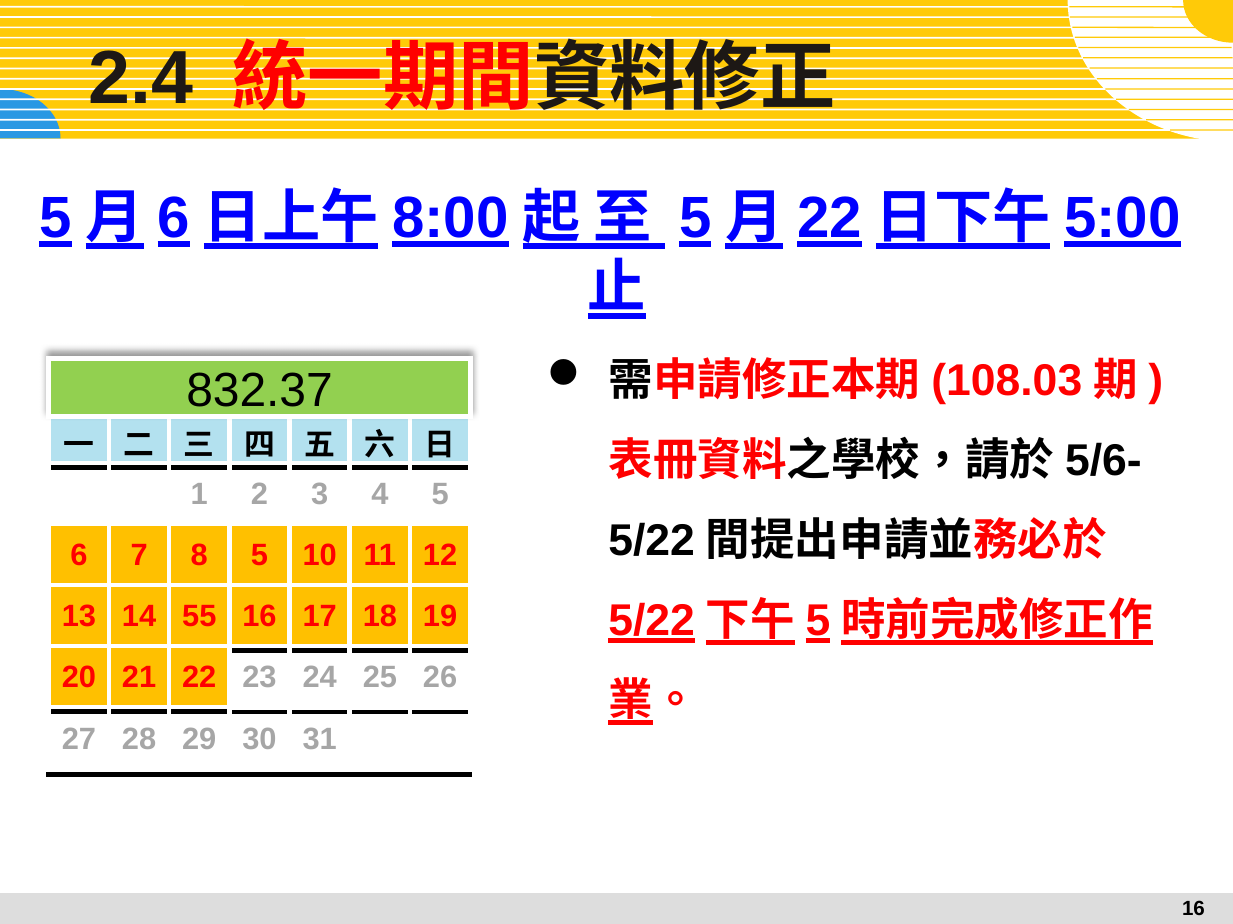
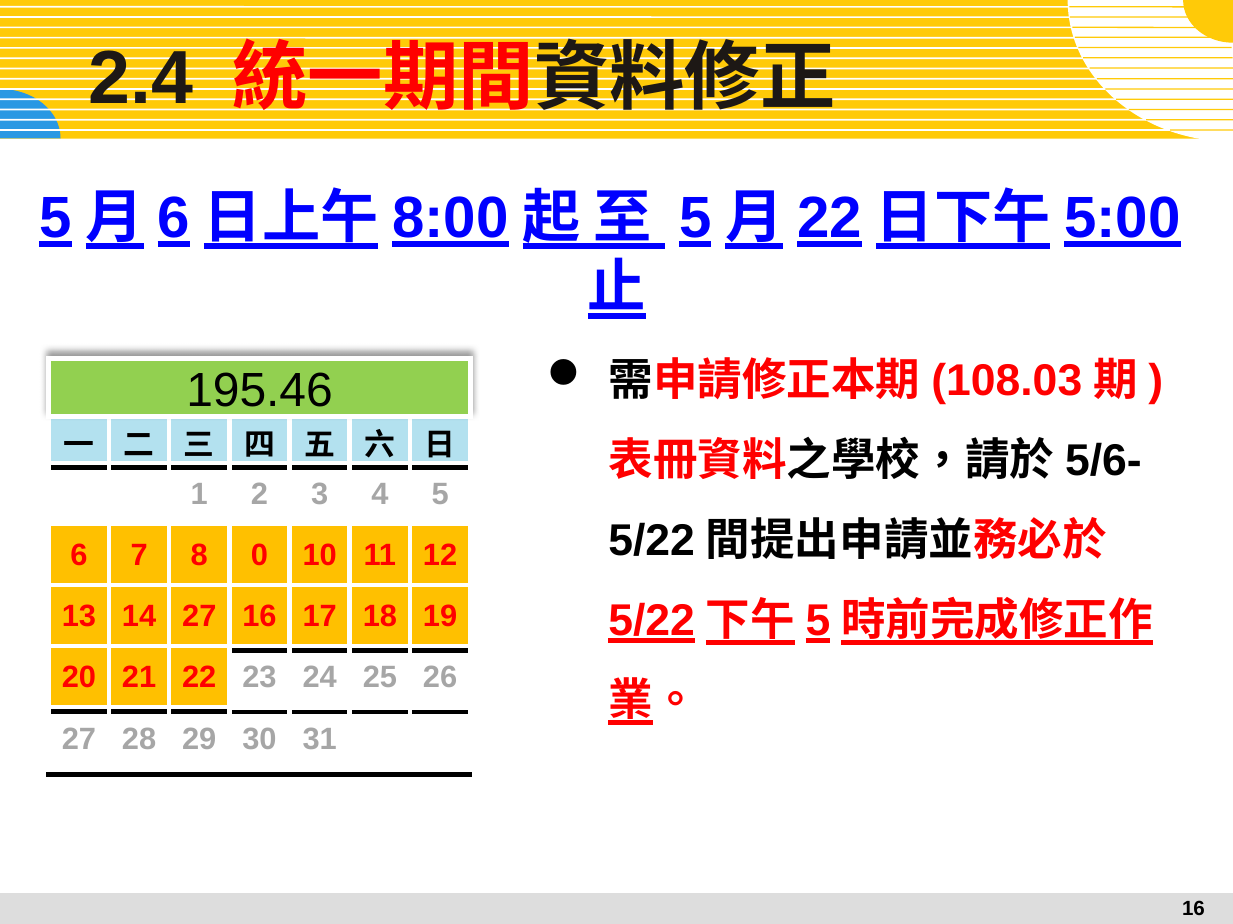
832.37: 832.37 -> 195.46
8 5: 5 -> 0
14 55: 55 -> 27
